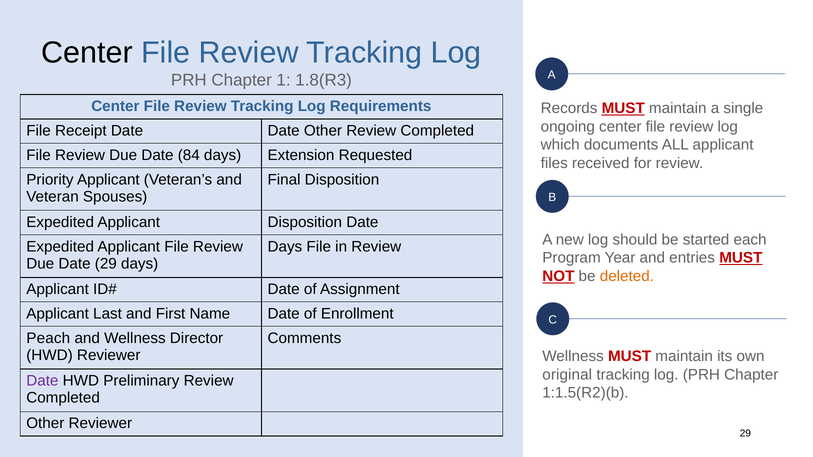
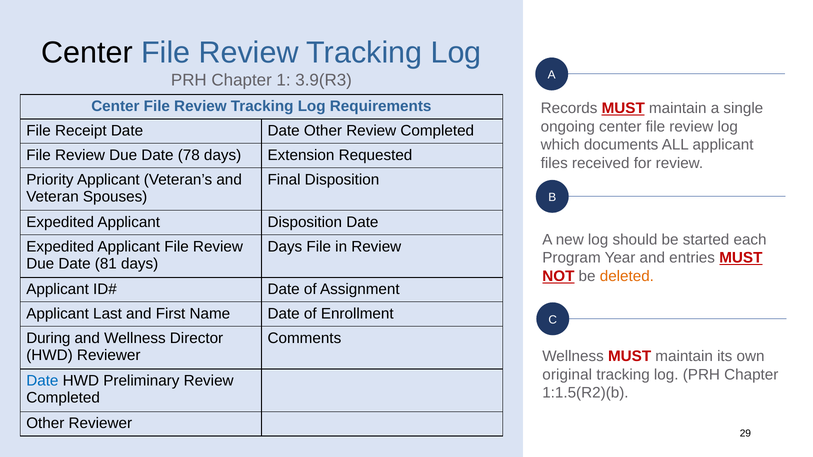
1.8(R3: 1.8(R3 -> 3.9(R3
84: 84 -> 78
Date 29: 29 -> 81
Peach: Peach -> During
Date at (42, 381) colour: purple -> blue
